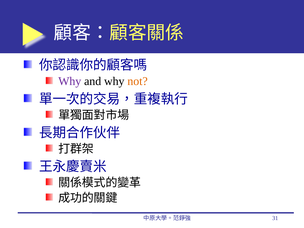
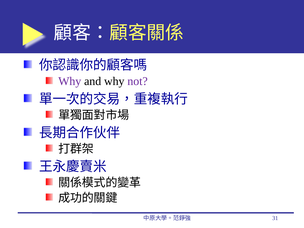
not colour: orange -> purple
